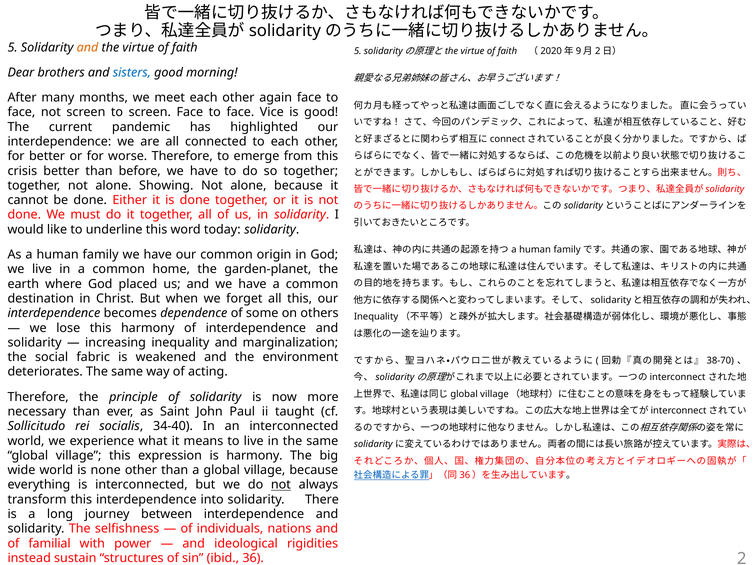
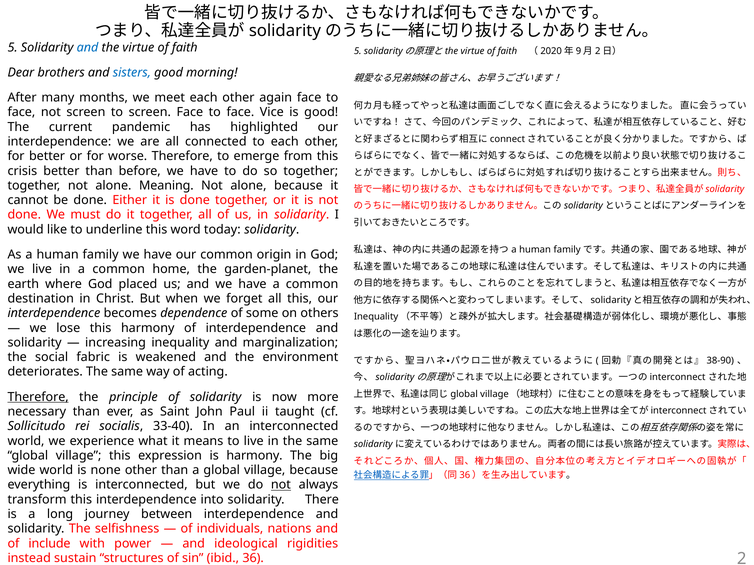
and at (88, 47) colour: orange -> blue
Showing: Showing -> Meaning
38-70: 38-70 -> 38-90
Therefore at (38, 397) underline: none -> present
34-40: 34-40 -> 33-40
familial: familial -> include
